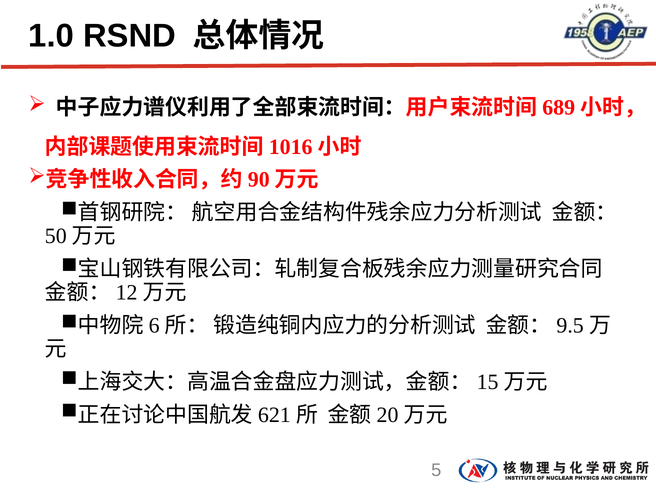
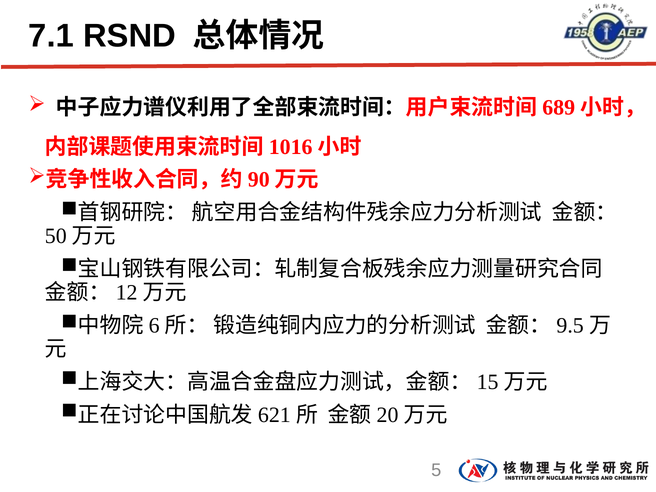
1.0: 1.0 -> 7.1
